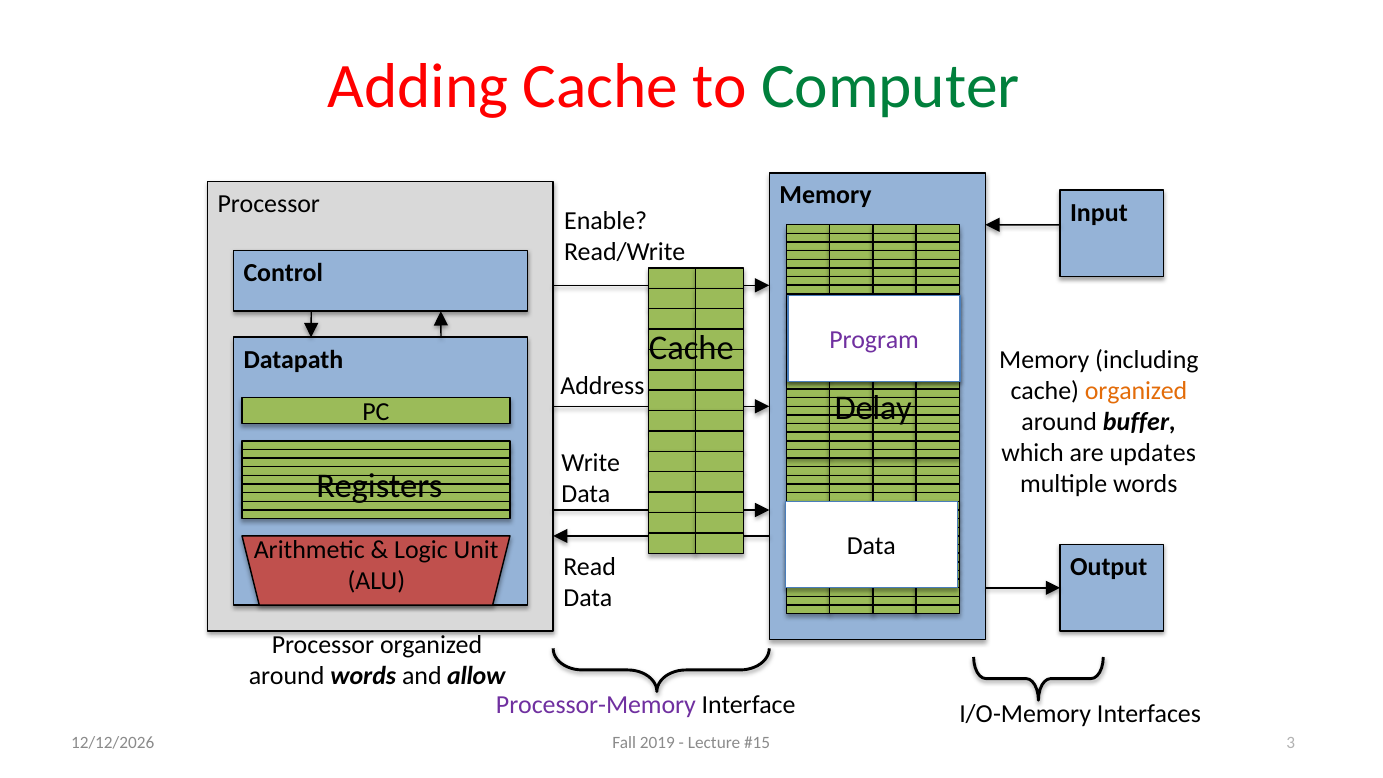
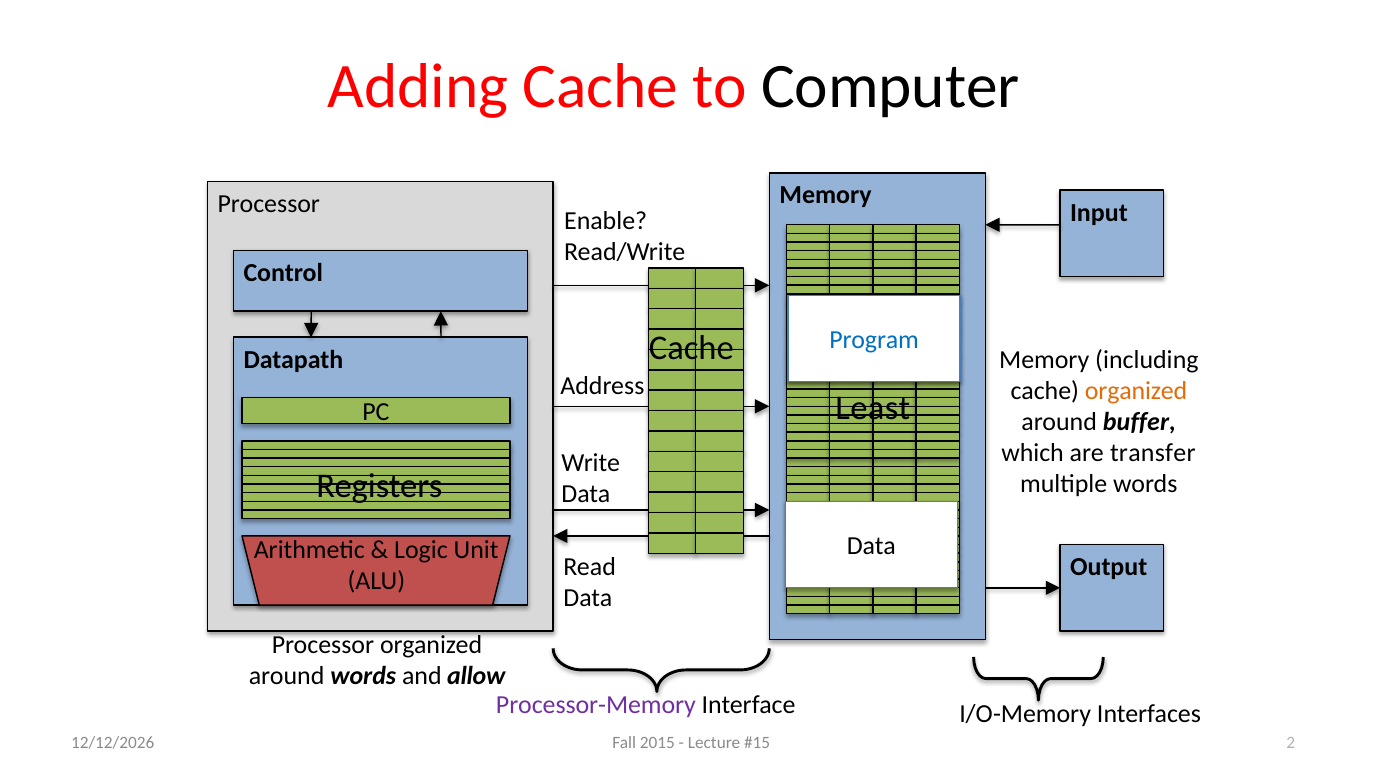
Computer colour: green -> black
Program colour: purple -> blue
Delay: Delay -> Least
updates: updates -> transfer
2019: 2019 -> 2015
3: 3 -> 2
